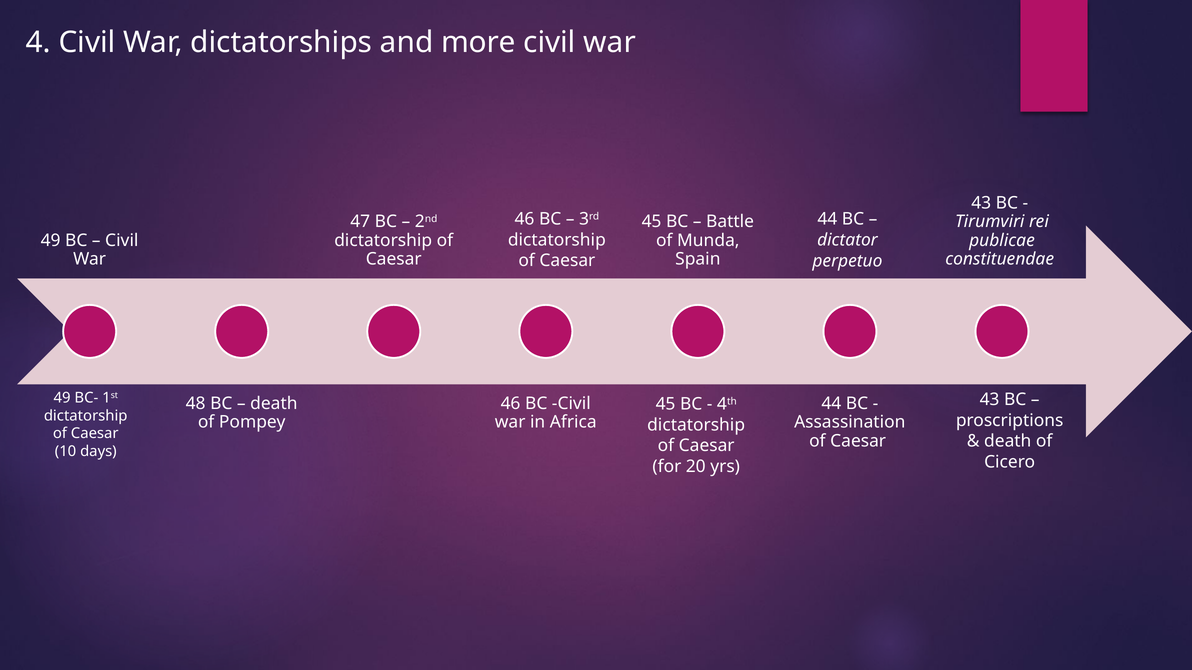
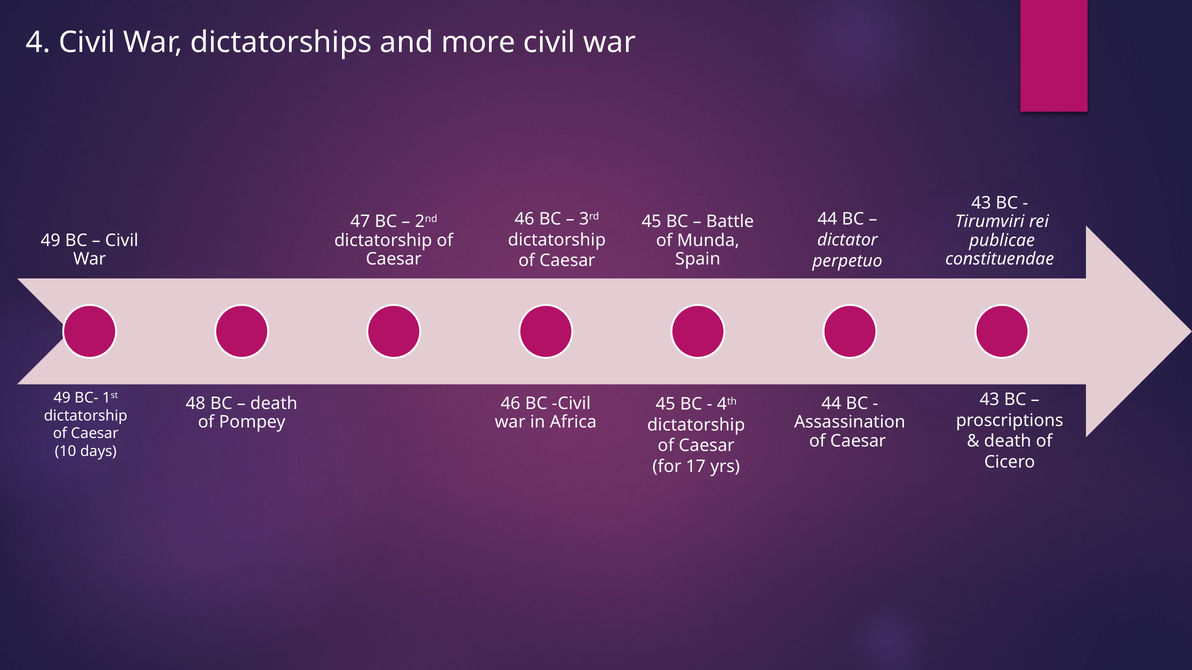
20: 20 -> 17
